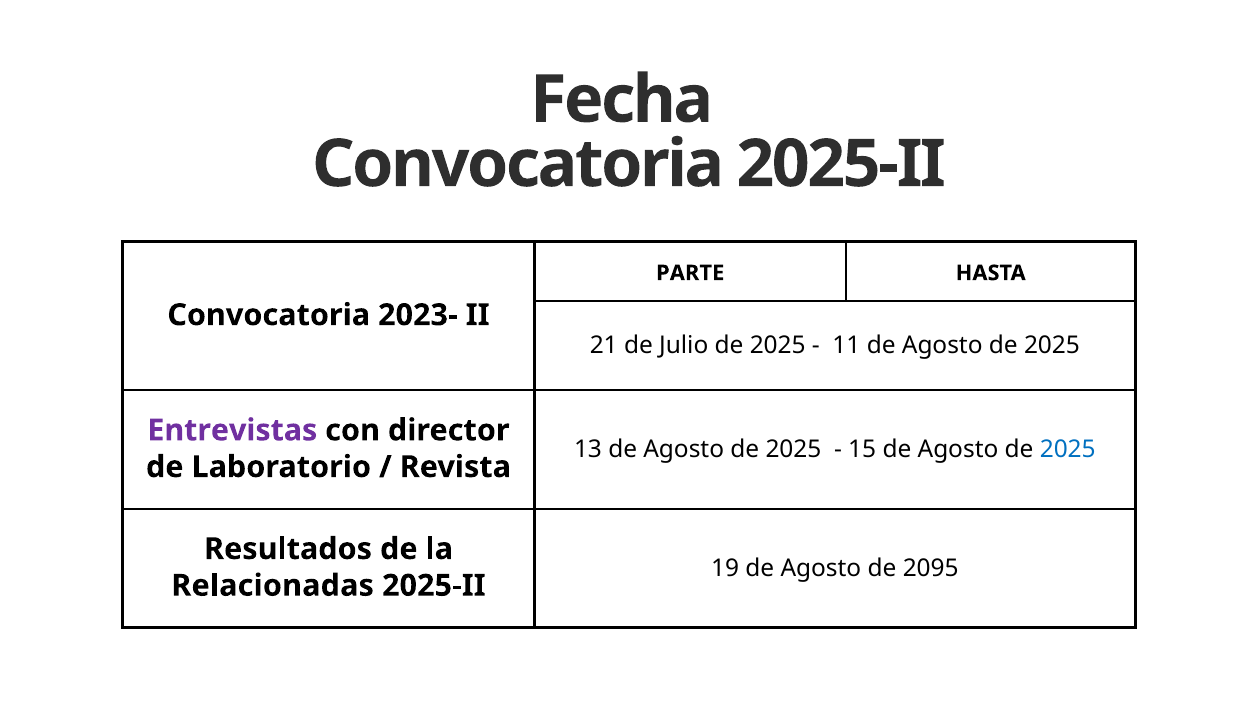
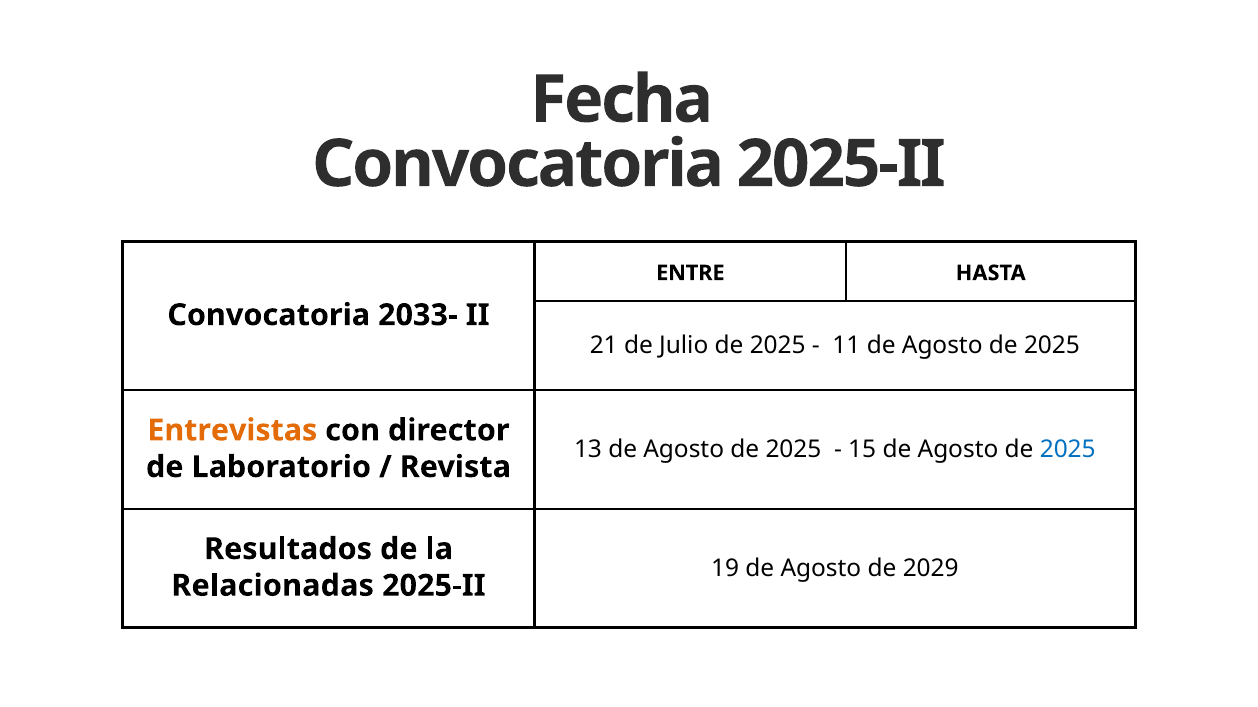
PARTE: PARTE -> ENTRE
2023-: 2023- -> 2033-
Entrevistas colour: purple -> orange
2095: 2095 -> 2029
